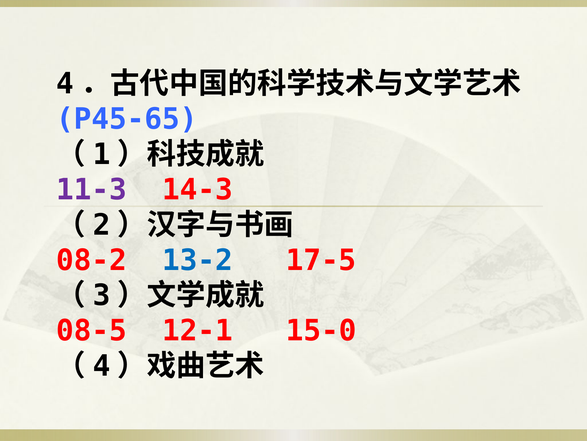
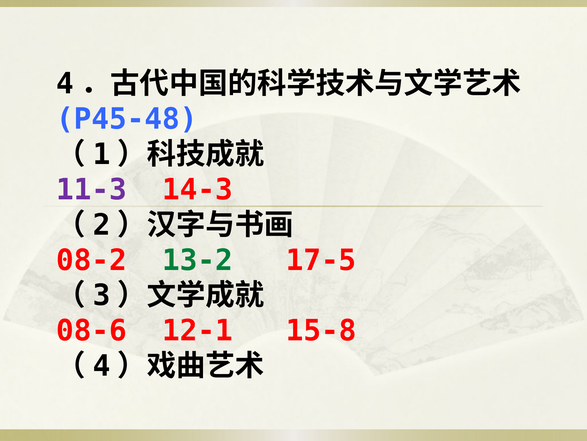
P45-65: P45-65 -> P45-48
13-2 colour: blue -> green
08-5: 08-5 -> 08-6
15-0: 15-0 -> 15-8
